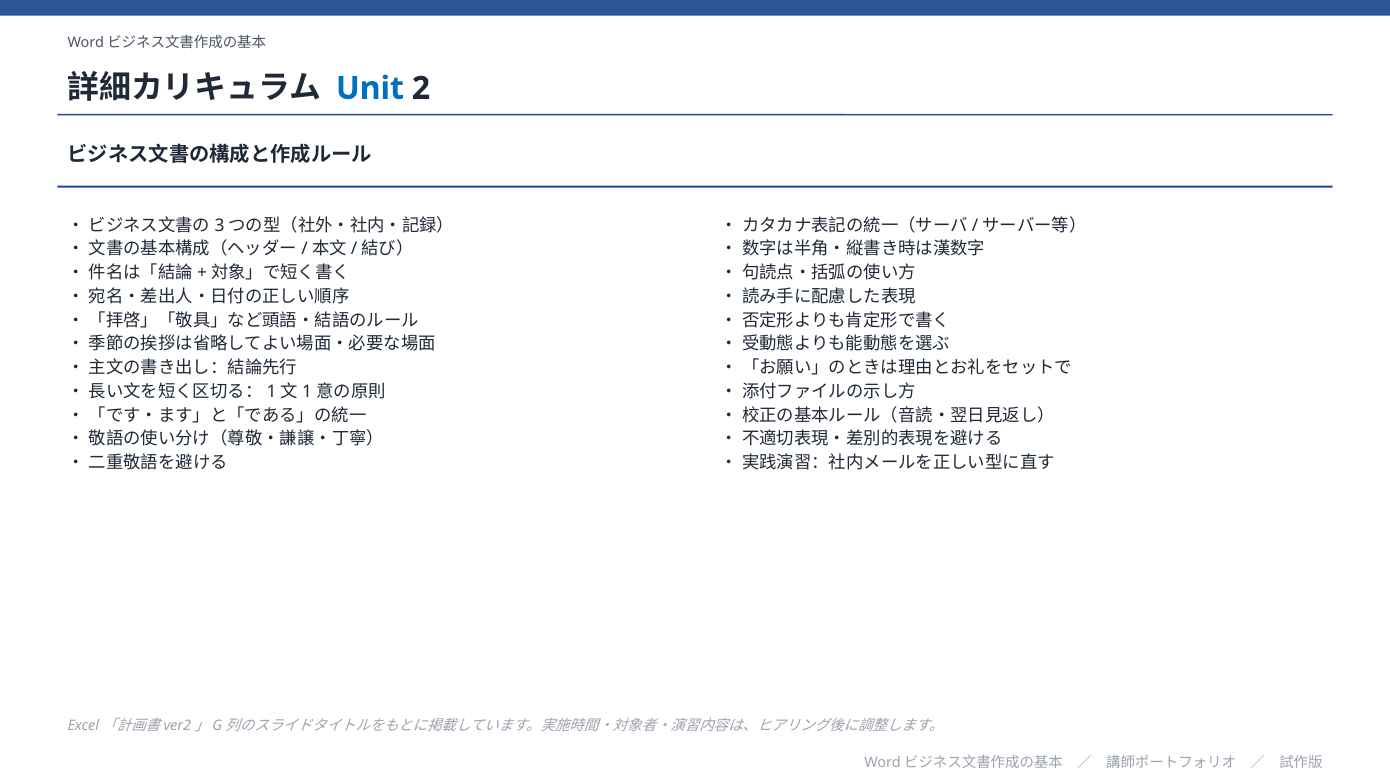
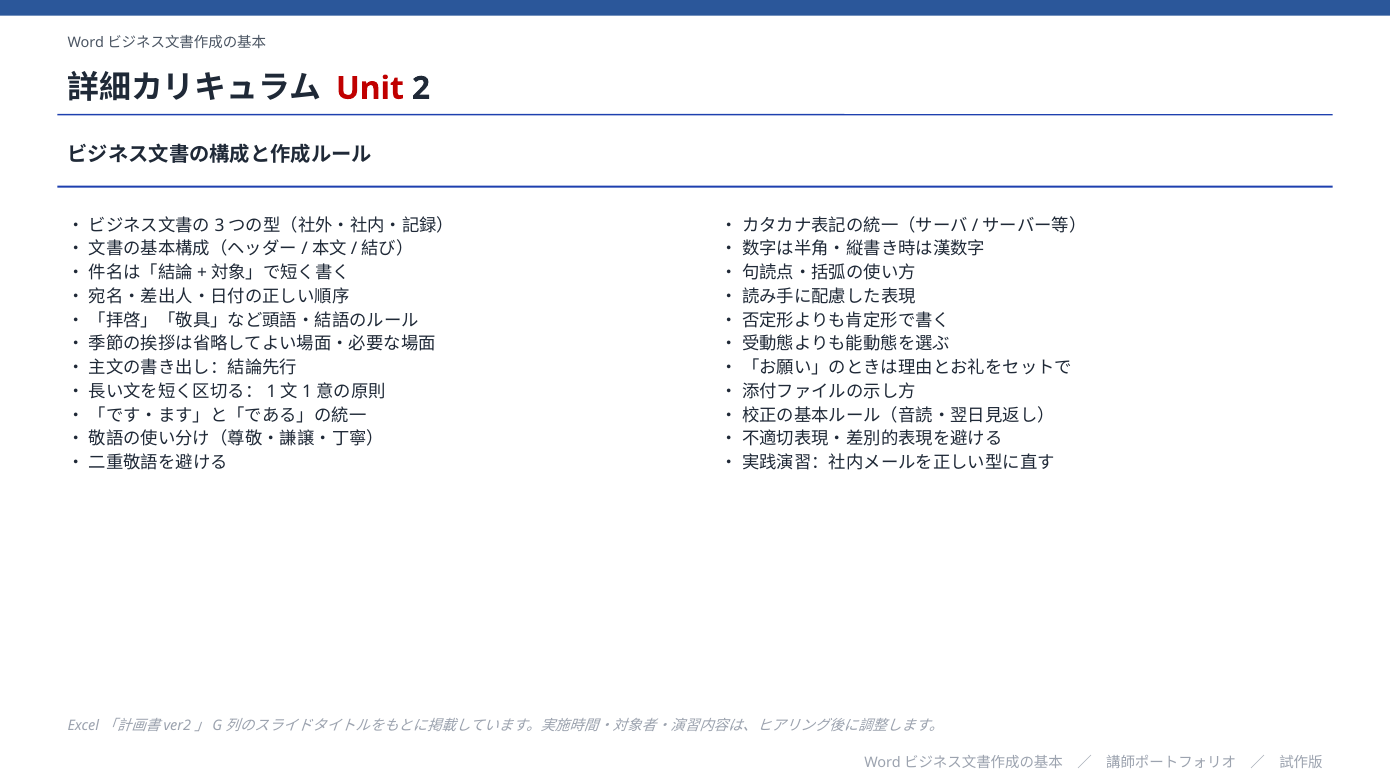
Unit colour: blue -> red
